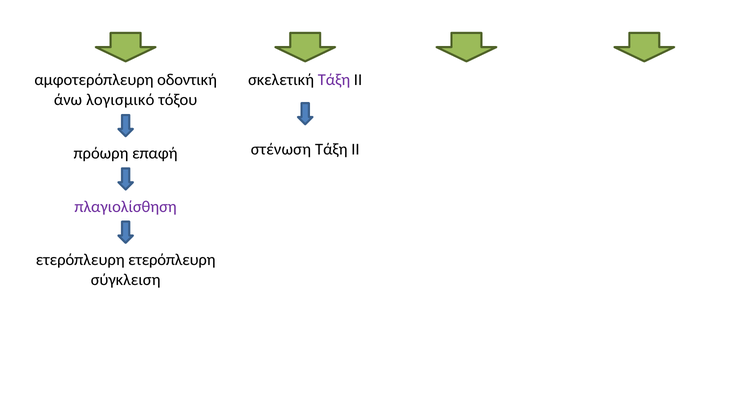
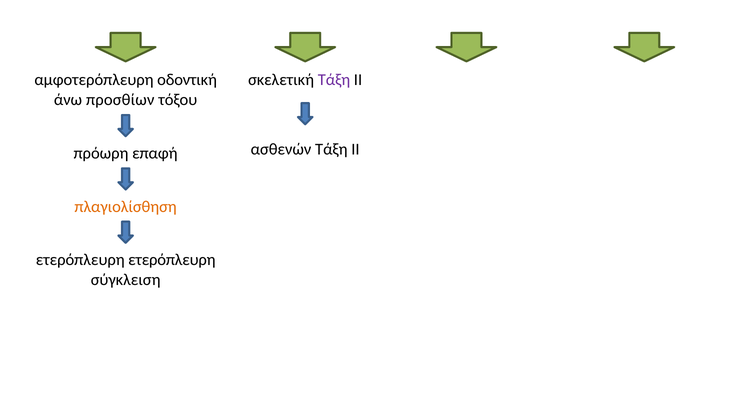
λογισμικό: λογισμικό -> προσθίων
στένωση: στένωση -> ασθενών
πλαγιολίσθηση colour: purple -> orange
